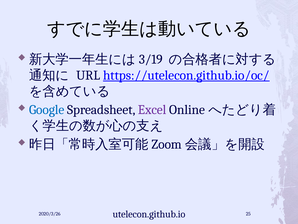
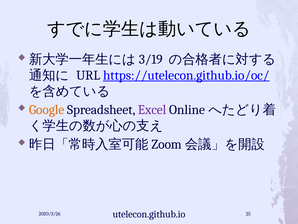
Google colour: blue -> orange
